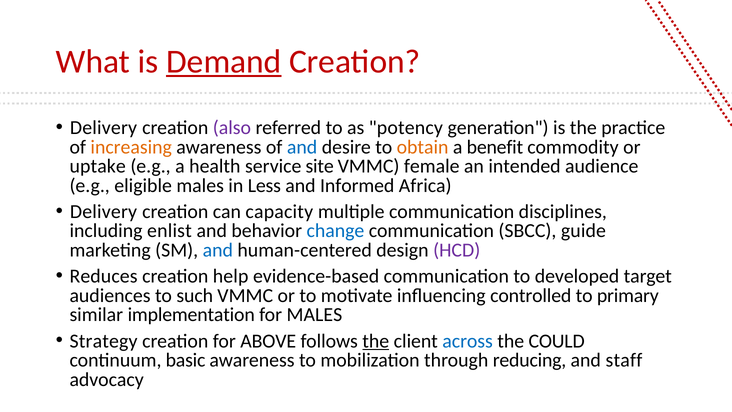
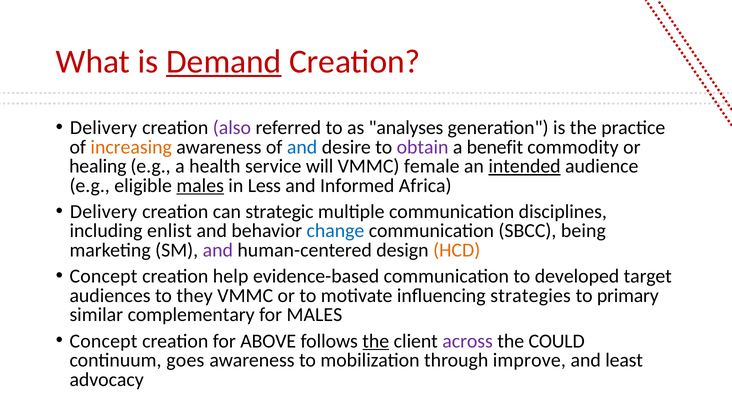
potency: potency -> analyses
obtain colour: orange -> purple
uptake: uptake -> healing
site: site -> will
intended underline: none -> present
males at (200, 185) underline: none -> present
capacity: capacity -> strategic
guide: guide -> being
and at (218, 250) colour: blue -> purple
HCD colour: purple -> orange
Reduces at (104, 276): Reduces -> Concept
such: such -> they
controlled: controlled -> strategies
implementation: implementation -> complementary
Strategy at (104, 341): Strategy -> Concept
across colour: blue -> purple
basic: basic -> goes
reducing: reducing -> improve
staff: staff -> least
